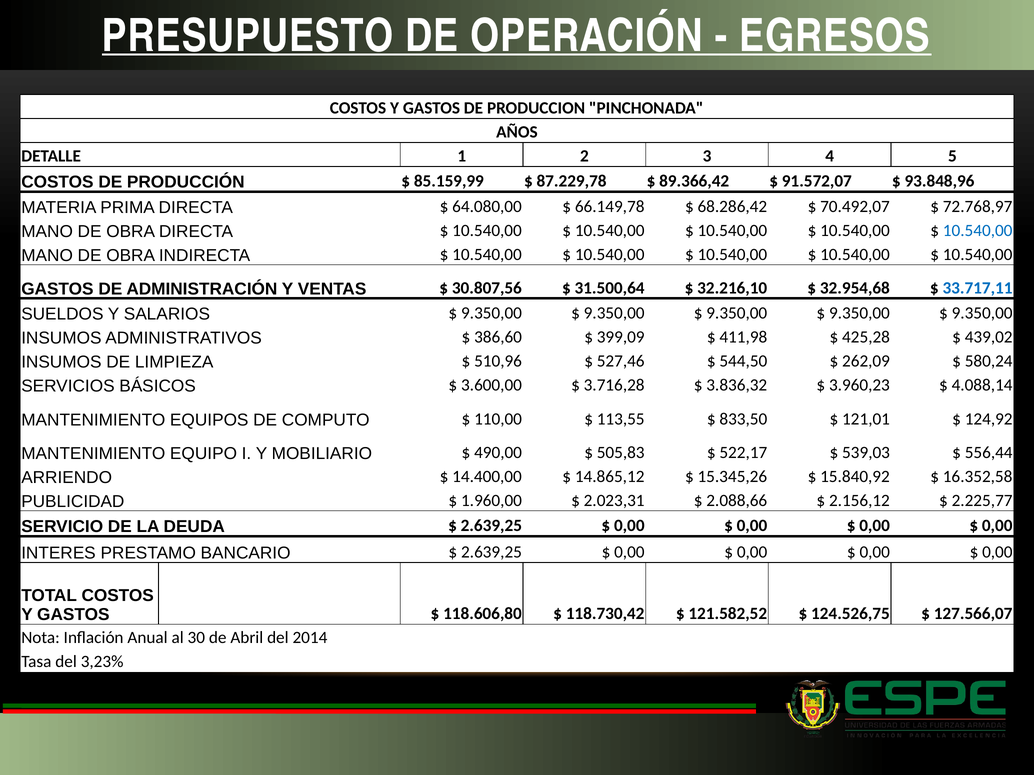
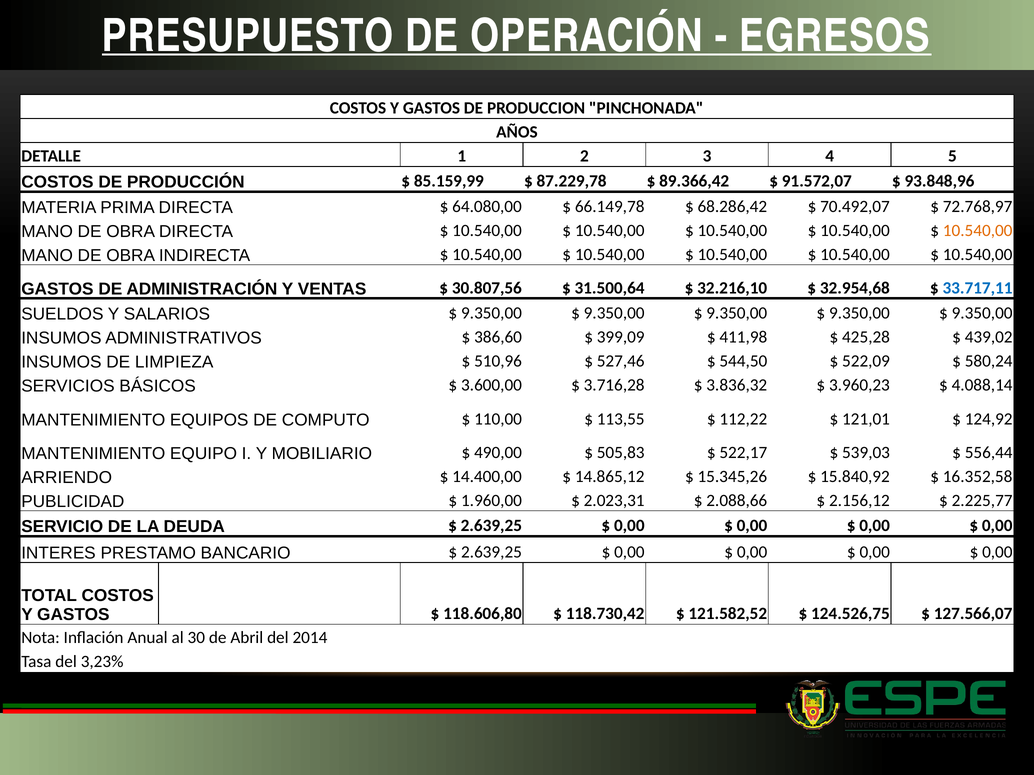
10.540,00 at (978, 231) colour: blue -> orange
262,09: 262,09 -> 522,09
833,50: 833,50 -> 112,22
